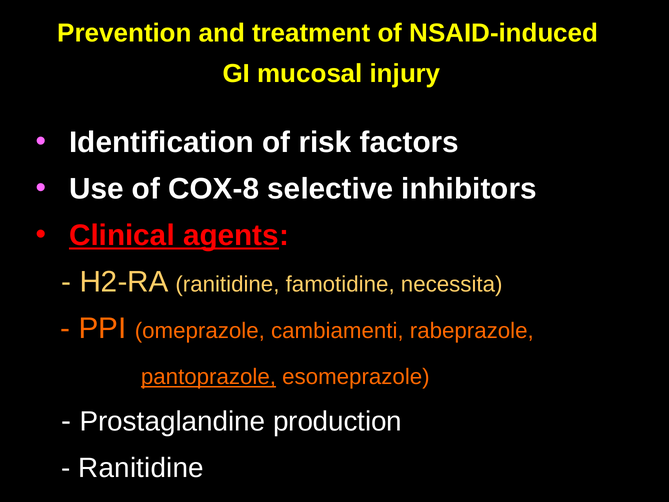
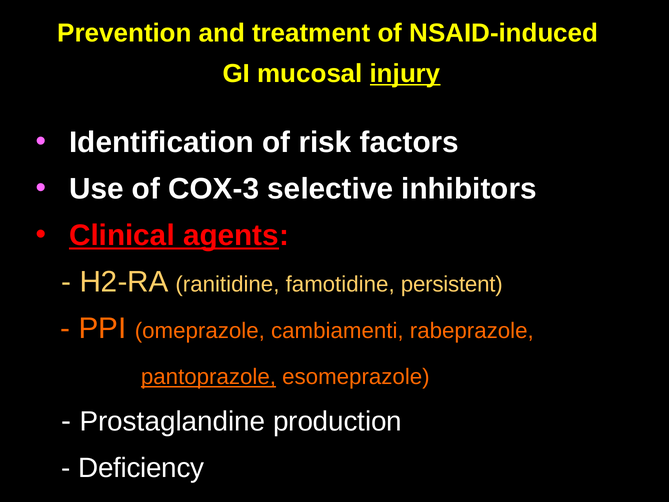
injury underline: none -> present
COX-8: COX-8 -> COX-3
necessita: necessita -> persistent
Ranitidine at (141, 468): Ranitidine -> Deficiency
